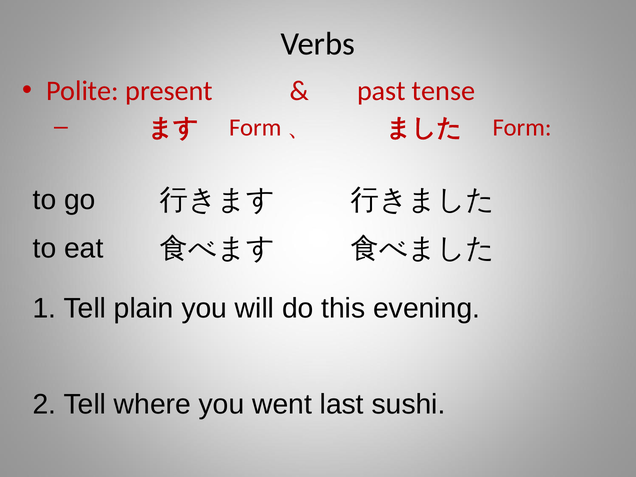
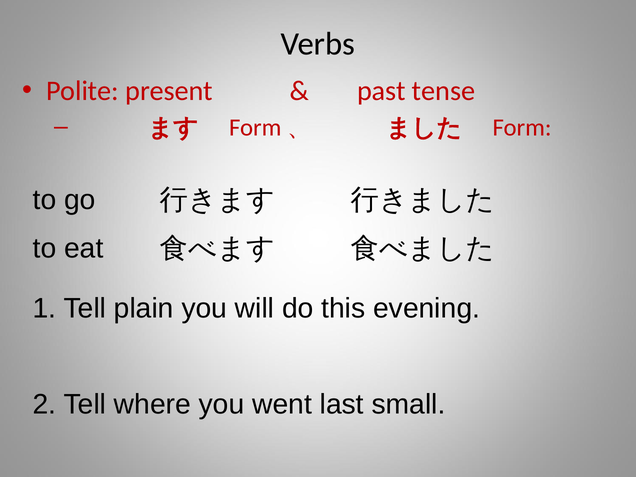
sushi: sushi -> small
